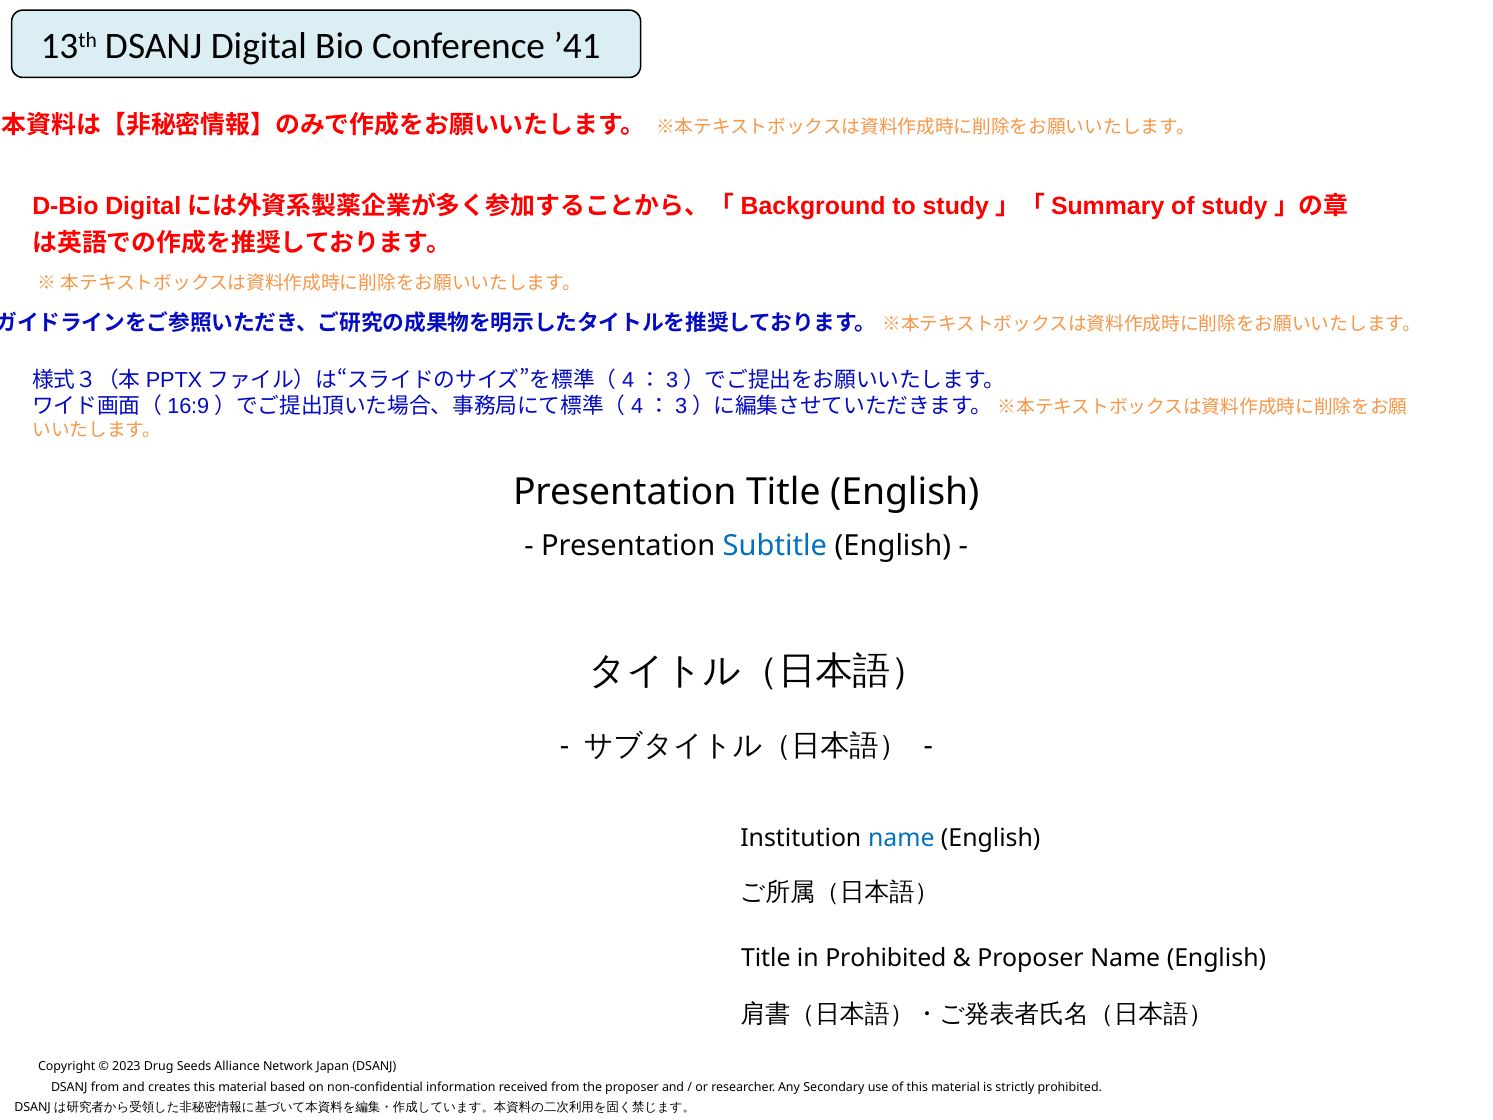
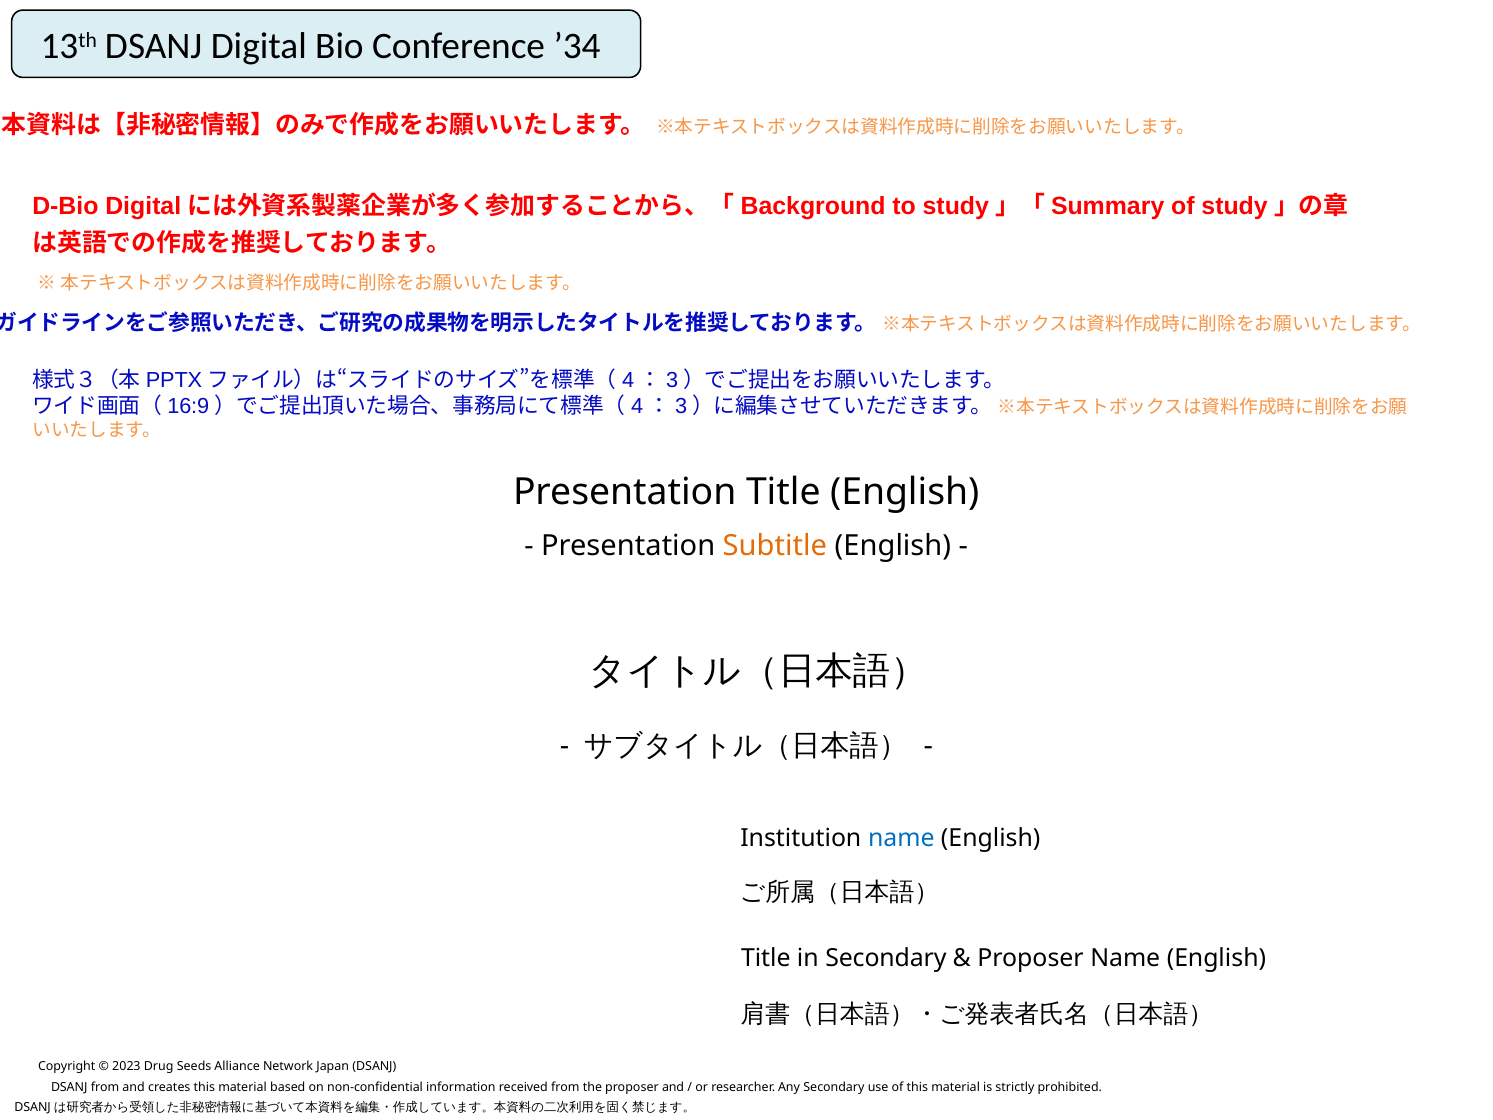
’41: ’41 -> ’34
Subtitle colour: blue -> orange
in Prohibited: Prohibited -> Secondary
